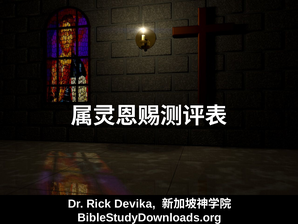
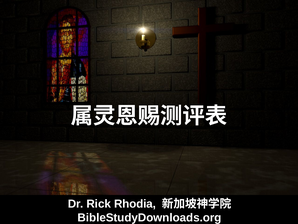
Devika: Devika -> Rhodia
